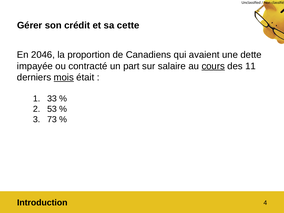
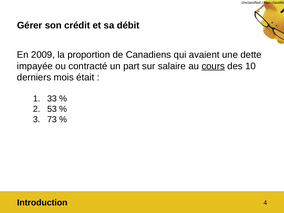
cette: cette -> débit
2046: 2046 -> 2009
11: 11 -> 10
mois underline: present -> none
